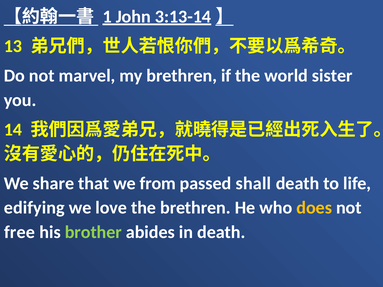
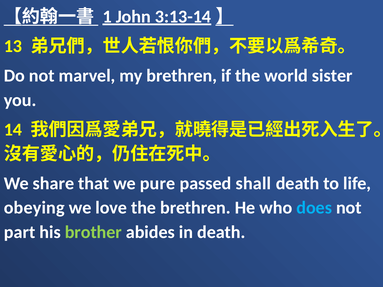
from: from -> pure
edifying: edifying -> obeying
does colour: yellow -> light blue
free: free -> part
